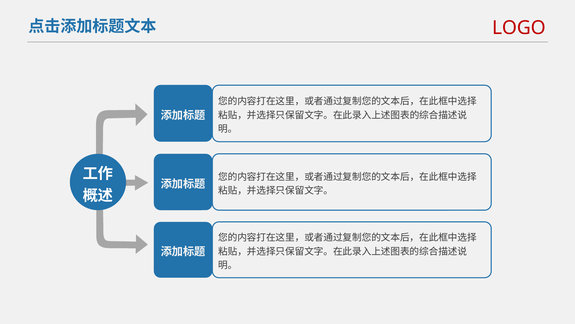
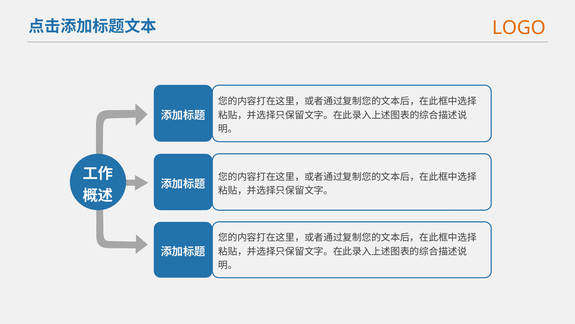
LOGO colour: red -> orange
